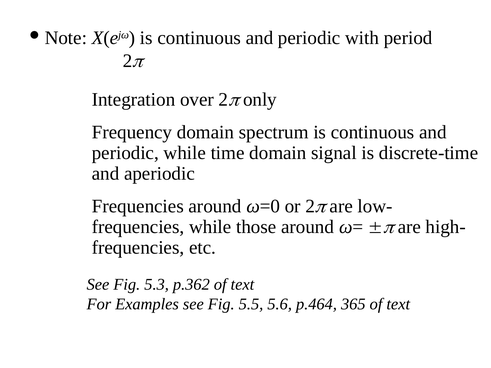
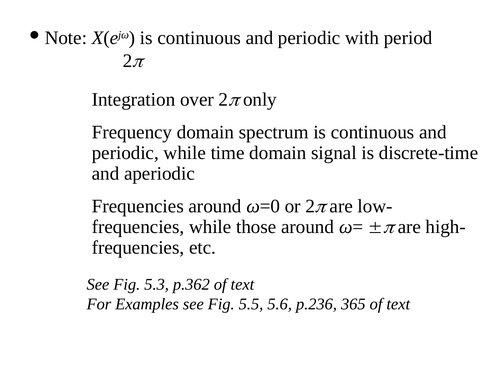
p.464: p.464 -> p.236
